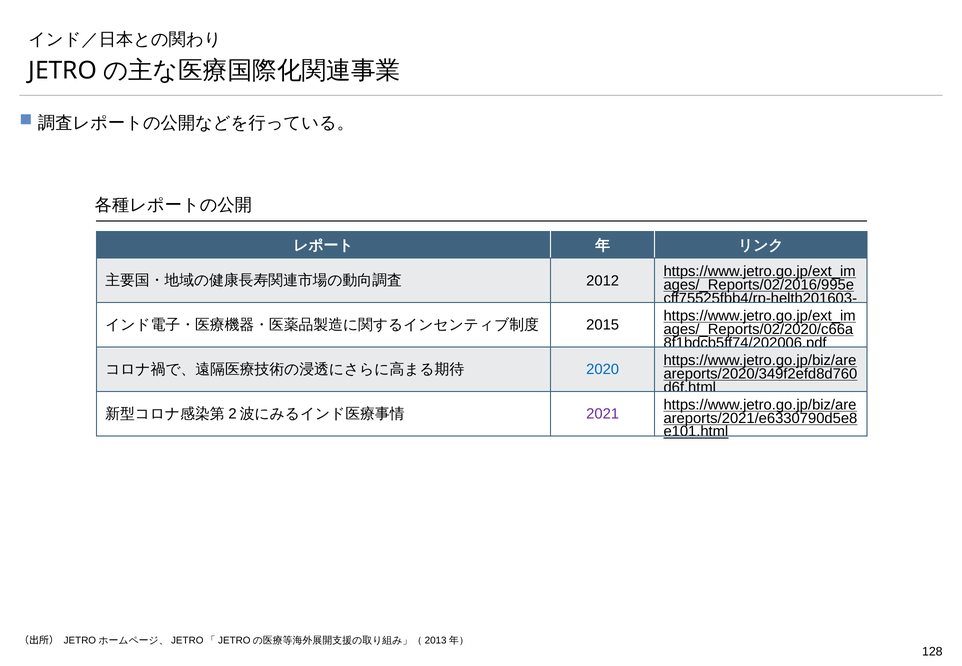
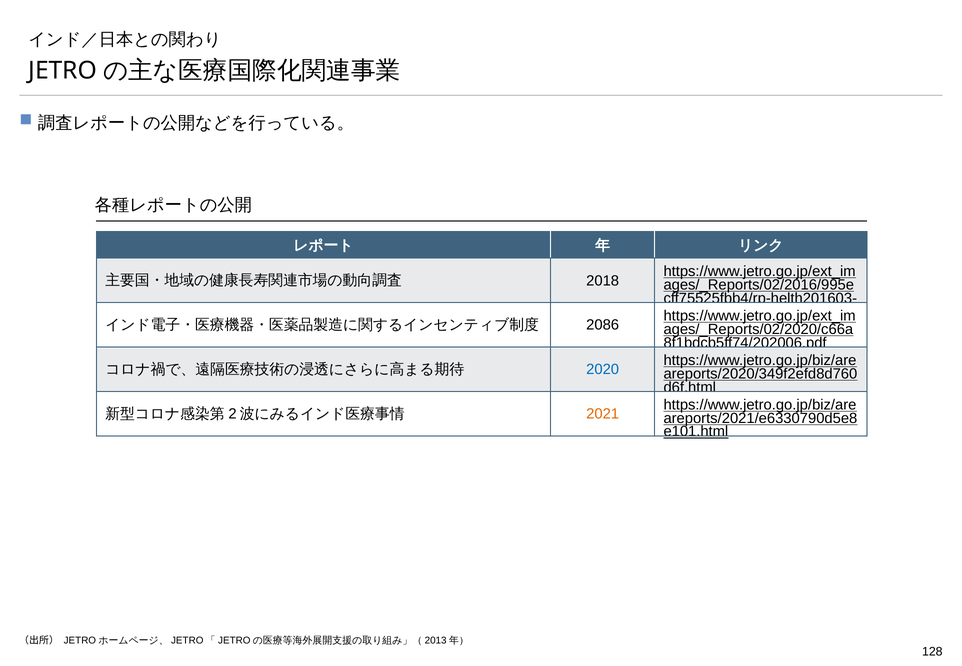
2012: 2012 -> 2018
2015: 2015 -> 2086
2021 colour: purple -> orange
